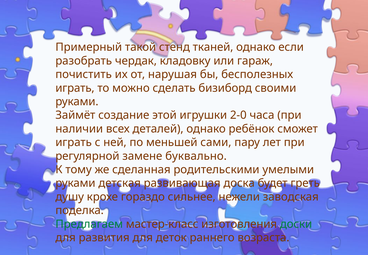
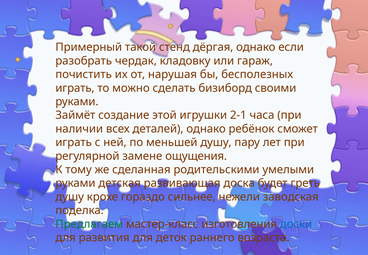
тканей: тканей -> дёргая
2-0: 2-0 -> 2-1
меньшей сами: сами -> душу
буквально: буквально -> ощущения
доски colour: green -> blue
